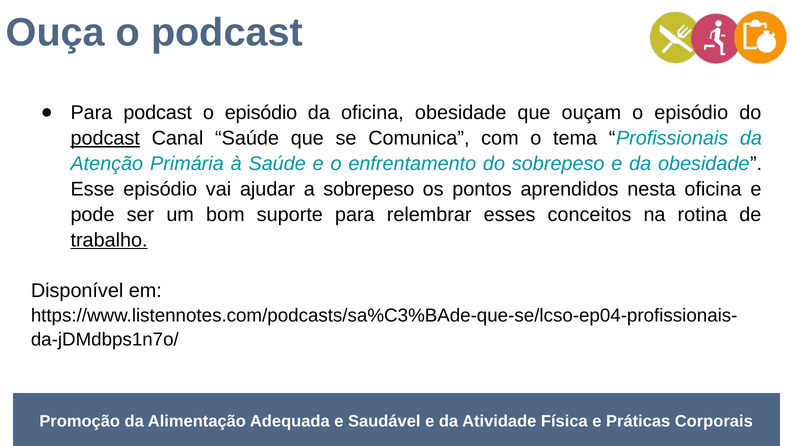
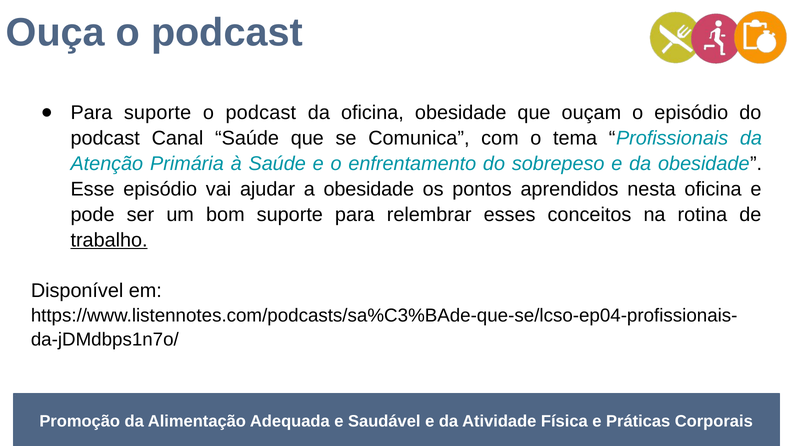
Para podcast: podcast -> suporte
episódio at (261, 113): episódio -> podcast
podcast at (105, 138) underline: present -> none
a sobrepeso: sobrepeso -> obesidade
